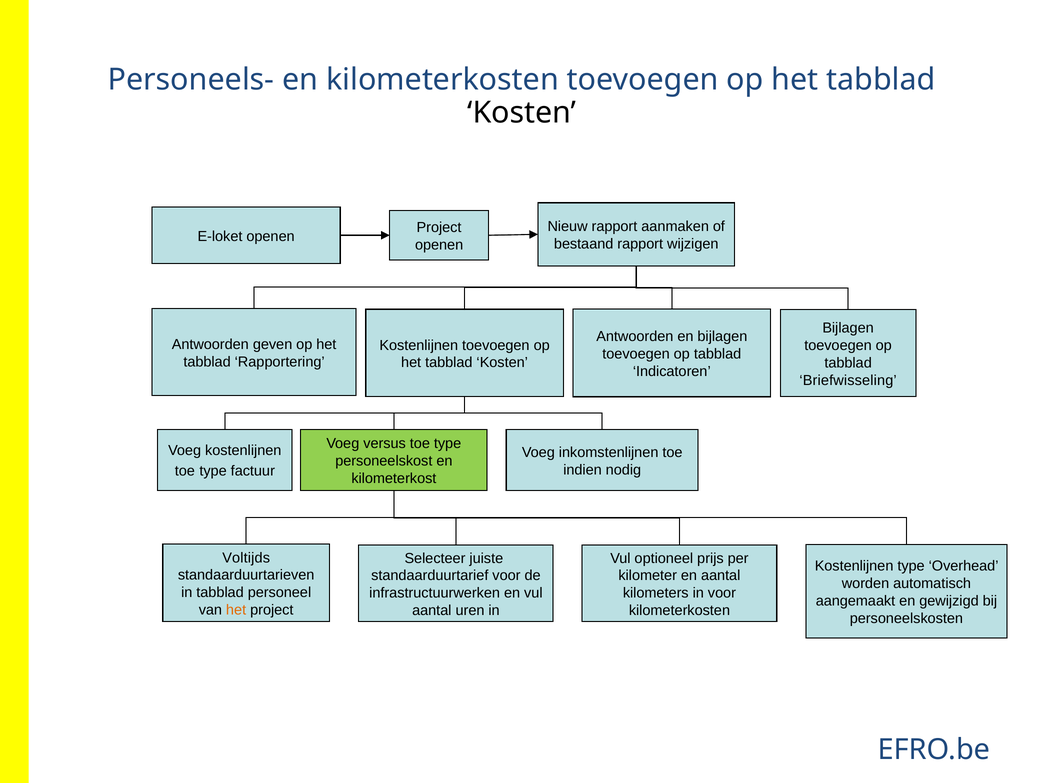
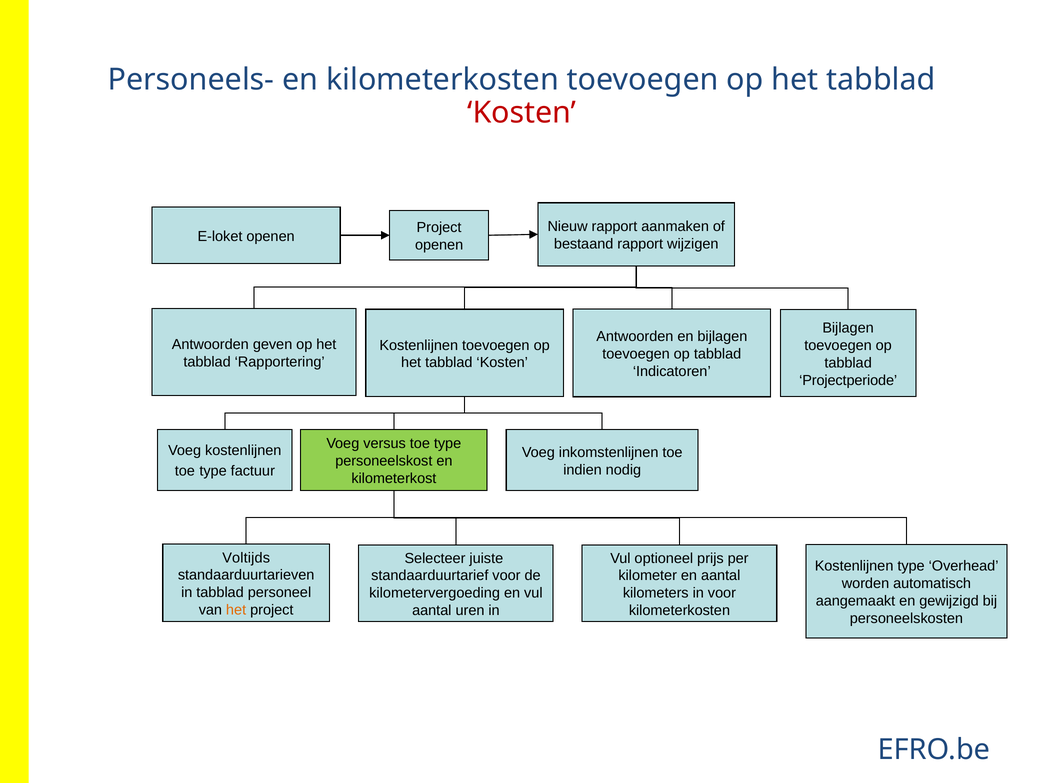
Kosten at (522, 113) colour: black -> red
Briefwisseling: Briefwisseling -> Projectperiode
infrastructuurwerken: infrastructuurwerken -> kilometervergoeding
